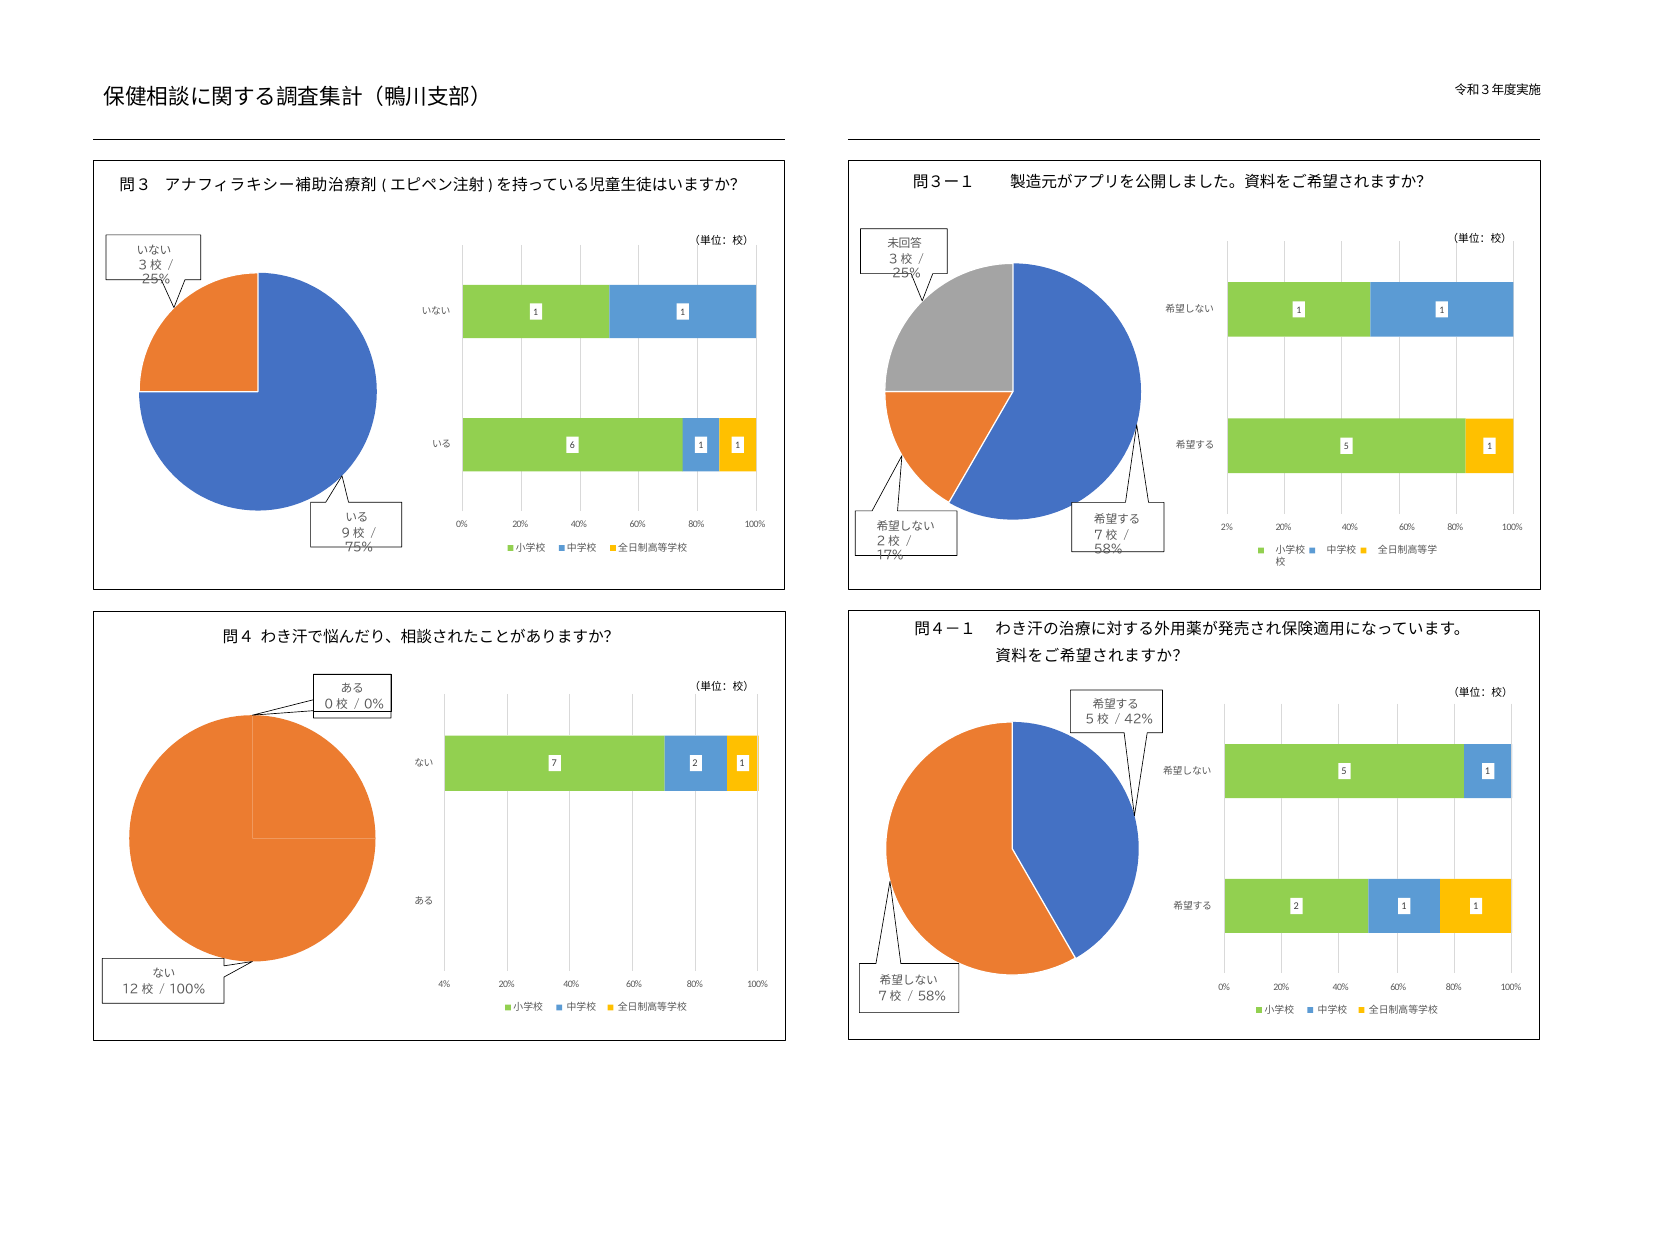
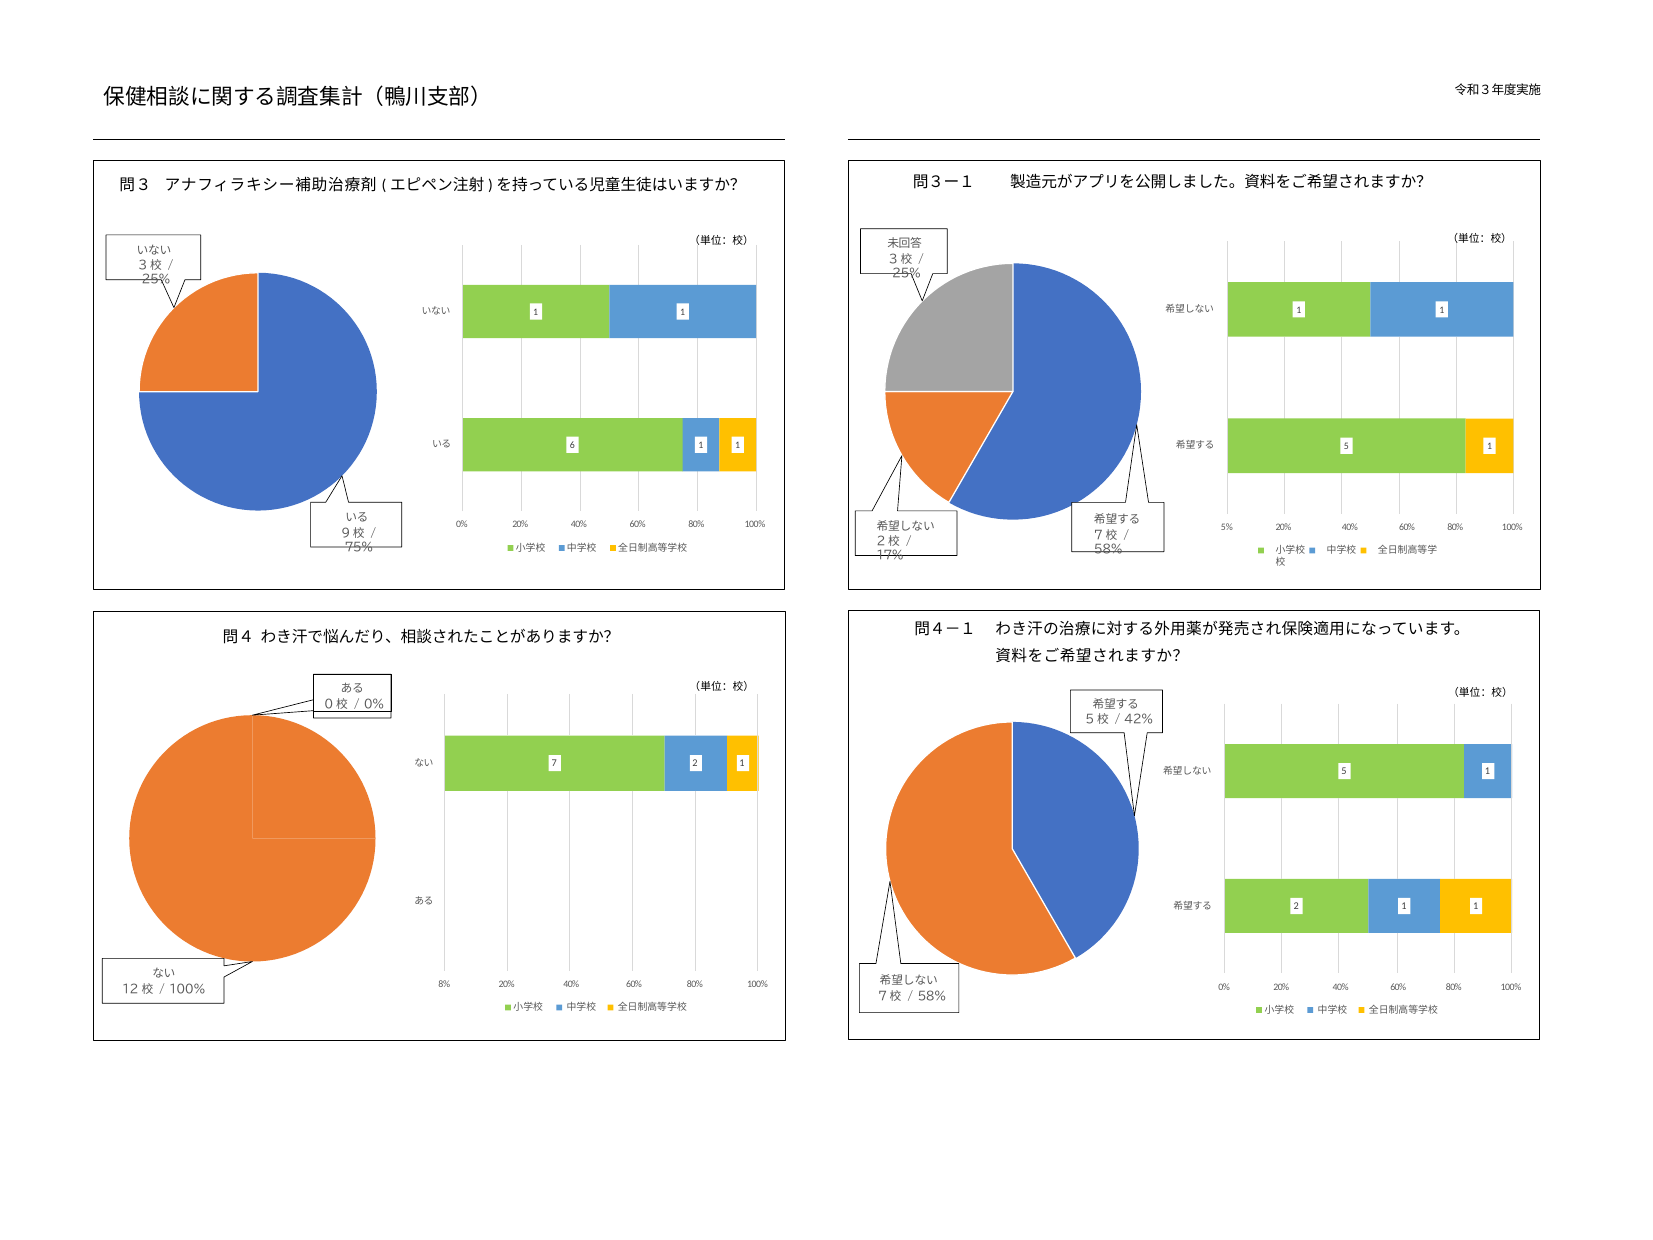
2%: 2% -> 5%
4%: 4% -> 8%
